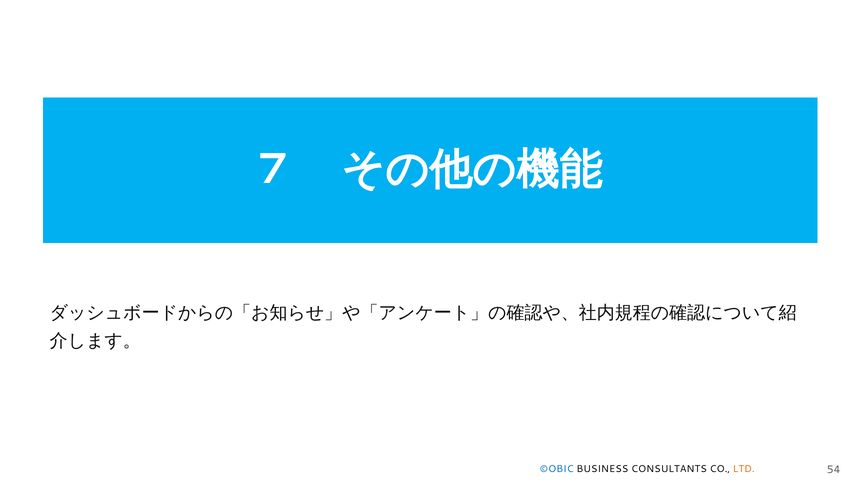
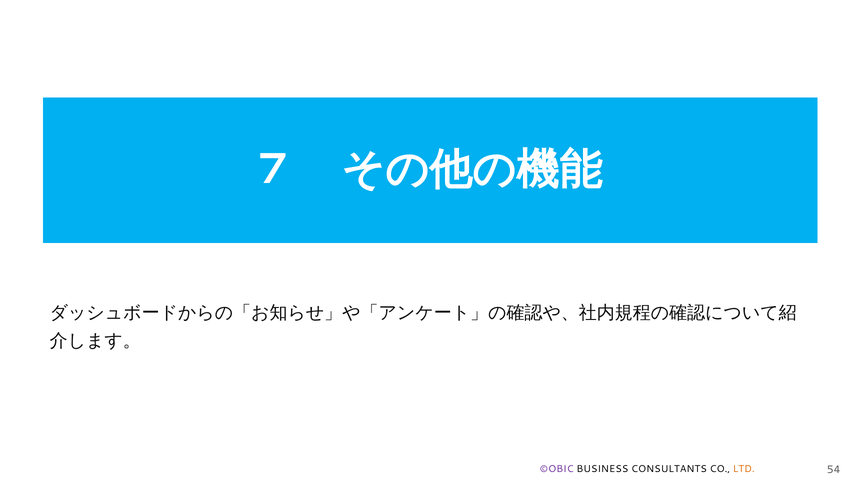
©OBIC colour: blue -> purple
